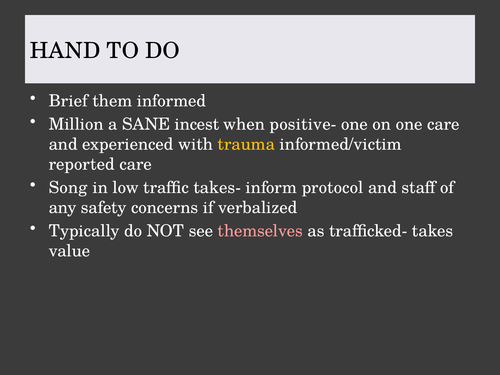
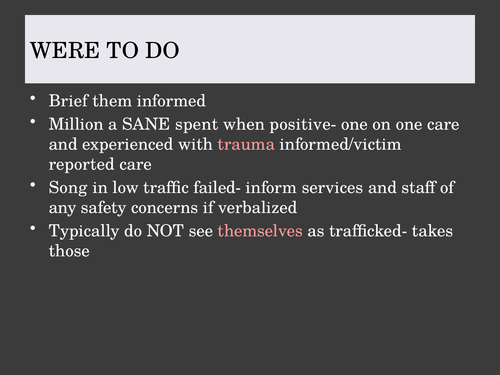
HAND: HAND -> WERE
incest: incest -> spent
trauma colour: yellow -> pink
takes-: takes- -> failed-
protocol: protocol -> services
value: value -> those
